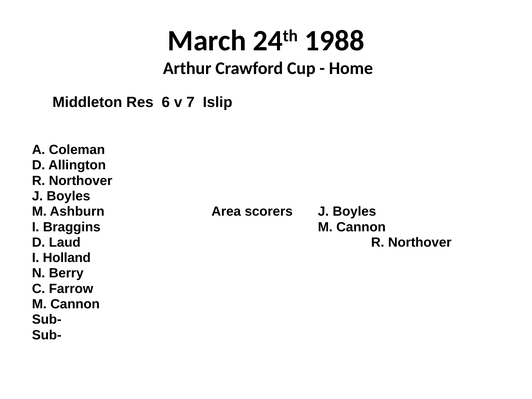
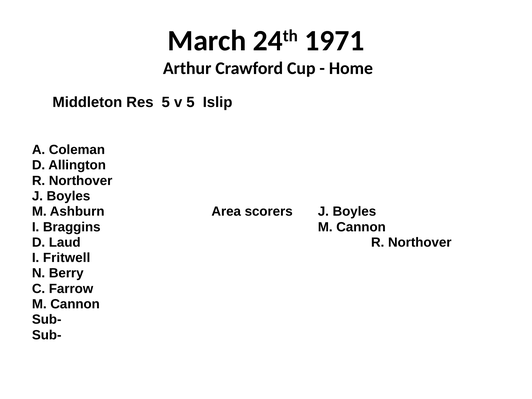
1988: 1988 -> 1971
Res 6: 6 -> 5
v 7: 7 -> 5
Holland: Holland -> Fritwell
